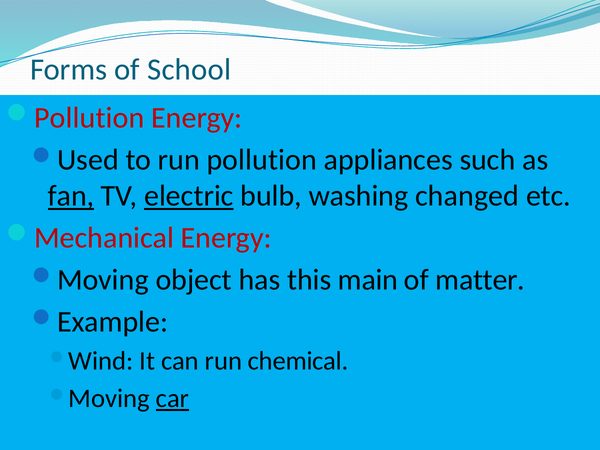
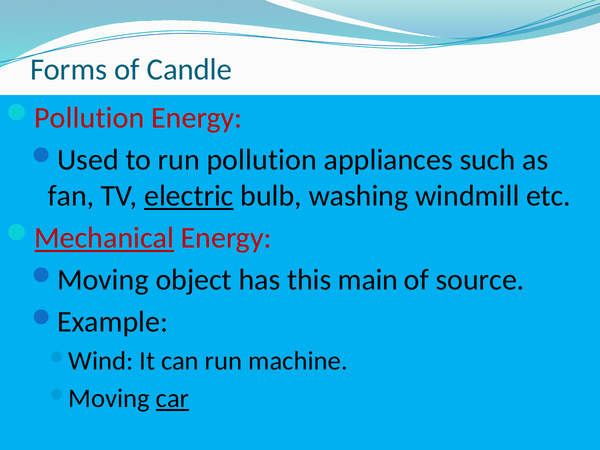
School: School -> Candle
fan underline: present -> none
changed: changed -> windmill
Mechanical underline: none -> present
matter: matter -> source
chemical: chemical -> machine
